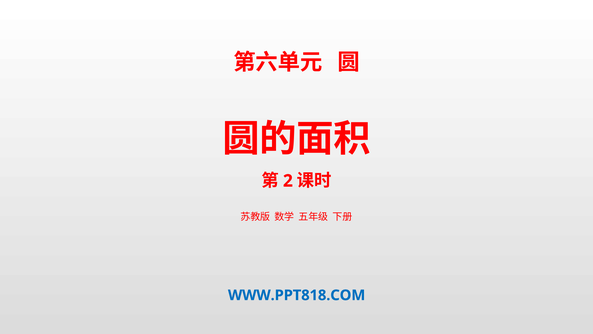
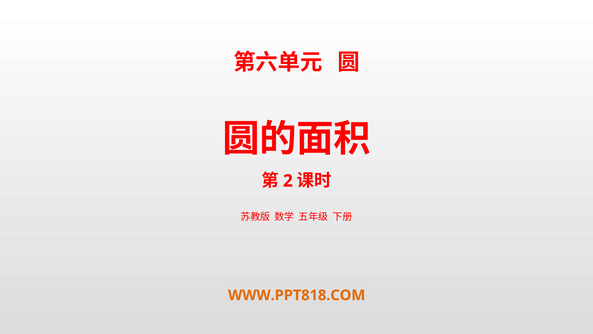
WWW.PPT818.COM colour: blue -> orange
